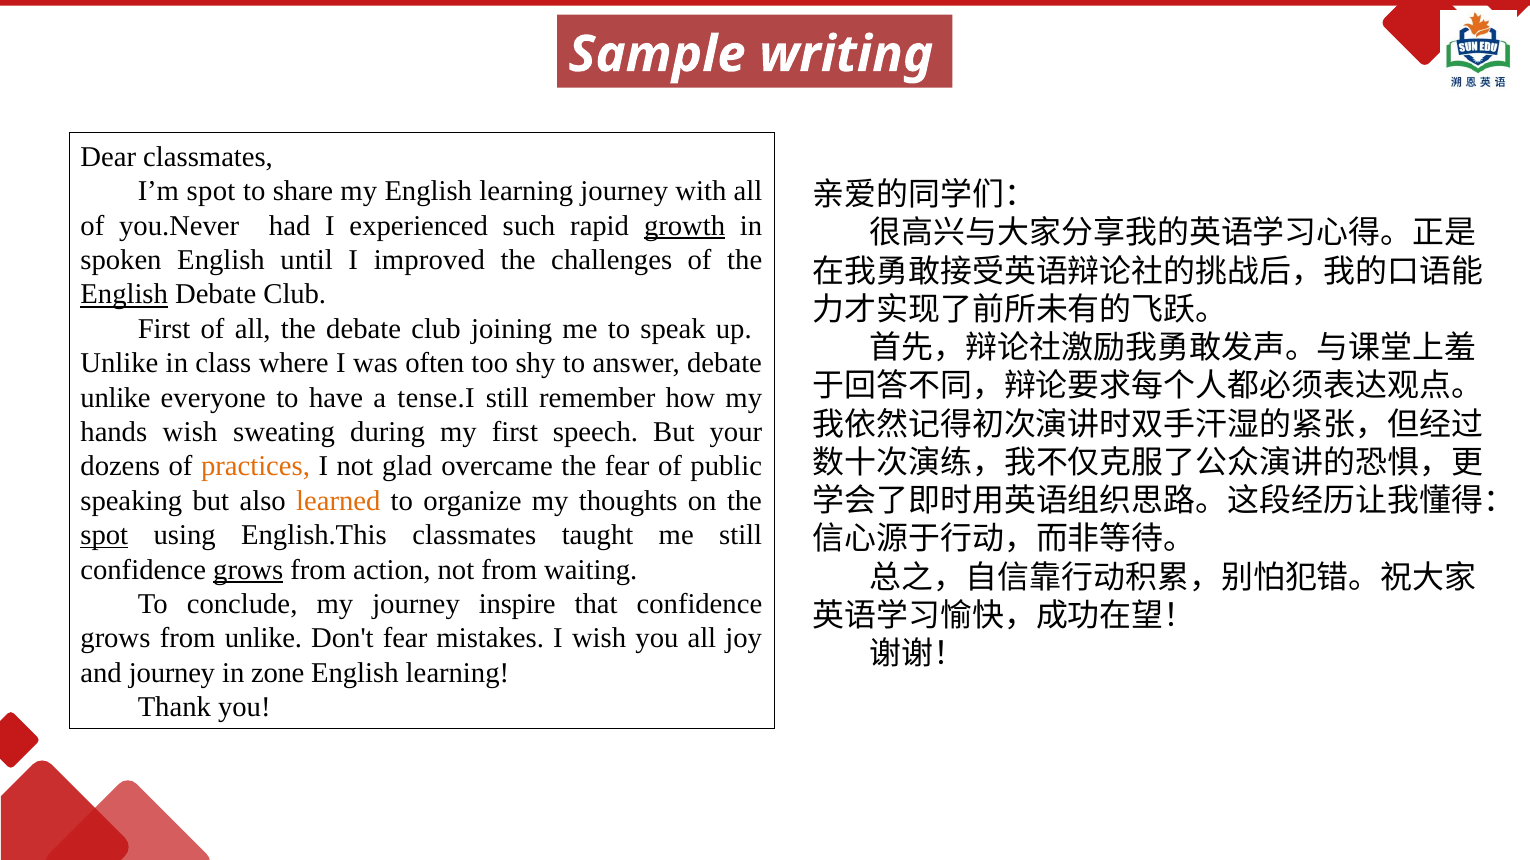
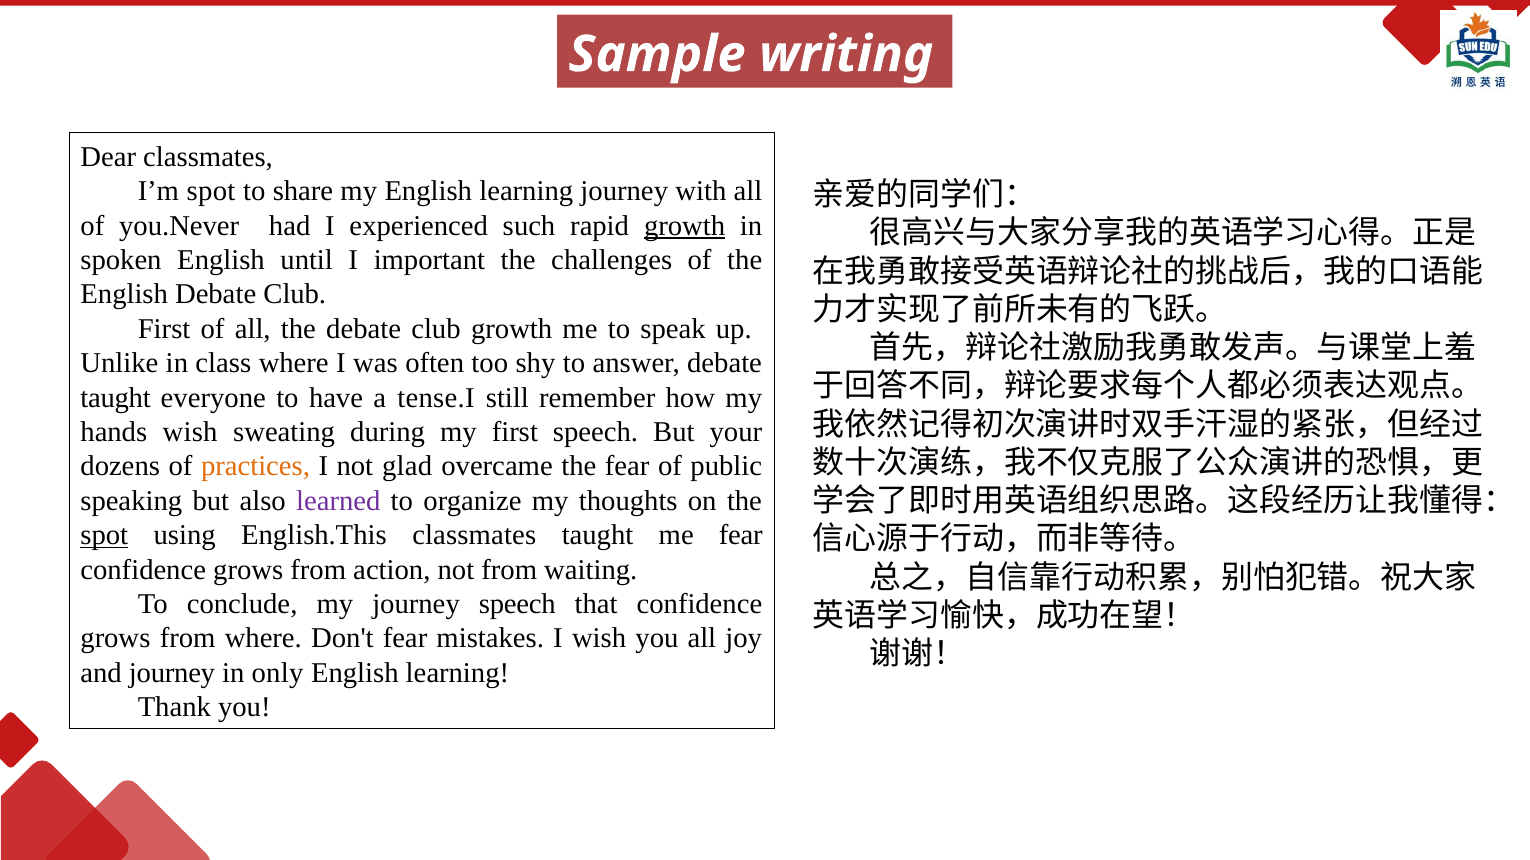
improved: improved -> important
English at (124, 295) underline: present -> none
club joining: joining -> growth
unlike at (116, 398): unlike -> taught
learned colour: orange -> purple
me still: still -> fear
grows at (248, 570) underline: present -> none
journey inspire: inspire -> speech
from unlike: unlike -> where
zone: zone -> only
